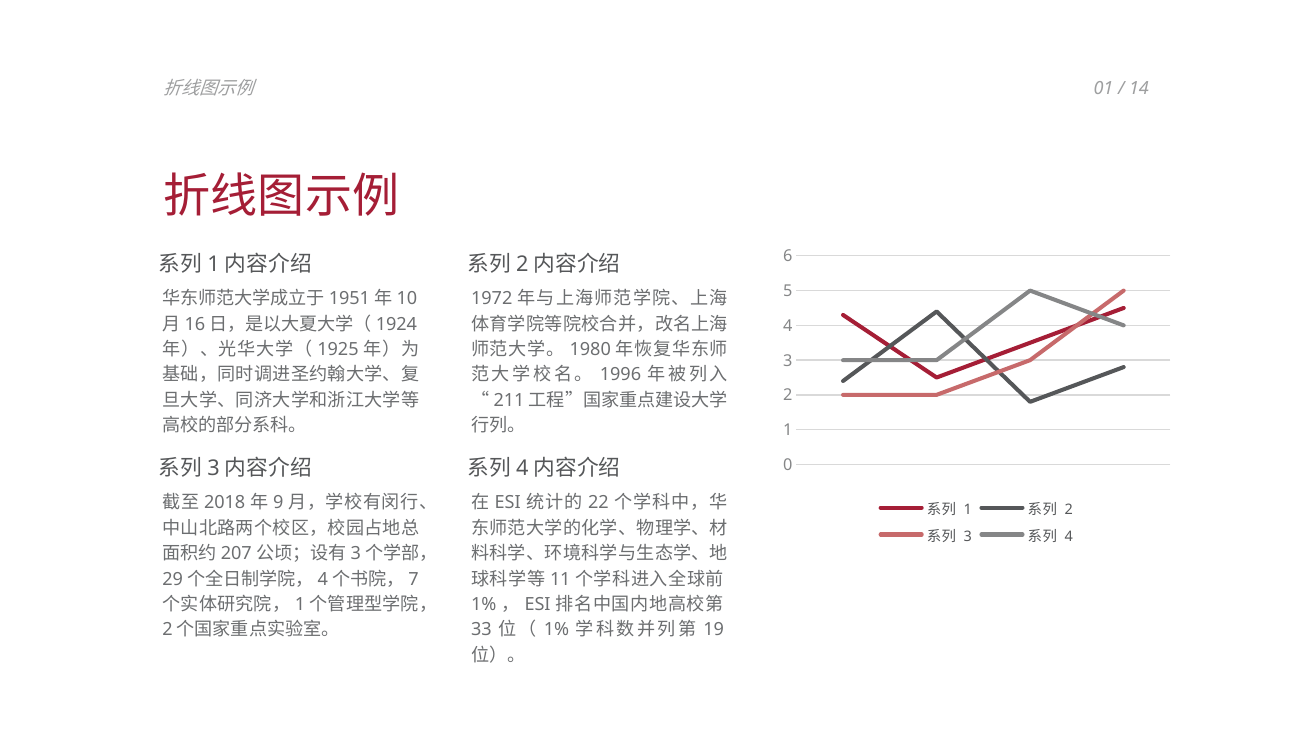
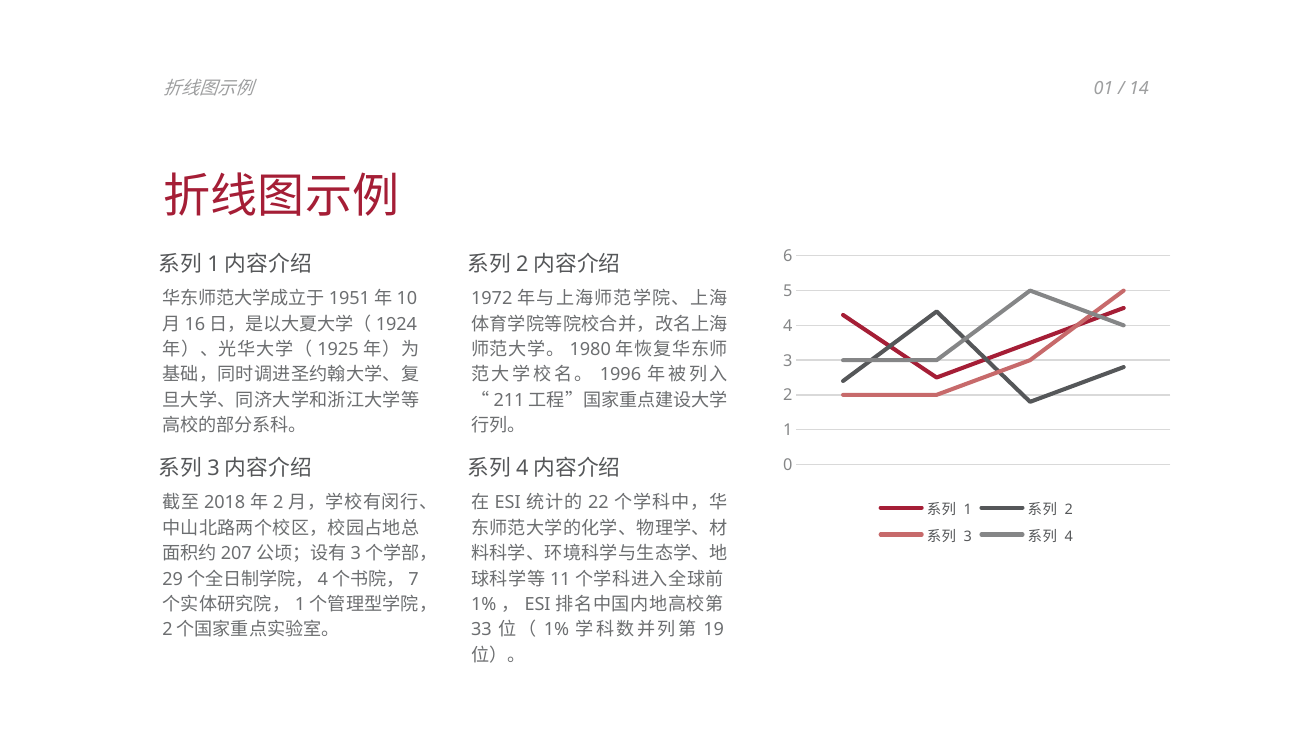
9 at (278, 503): 9 -> 2
